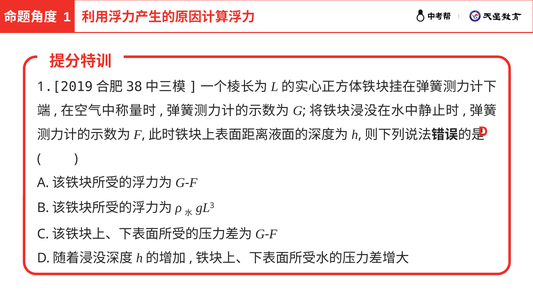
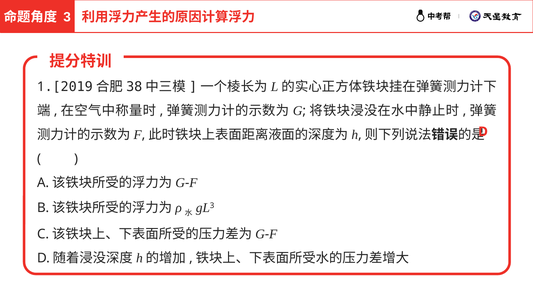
1 at (67, 17): 1 -> 3
